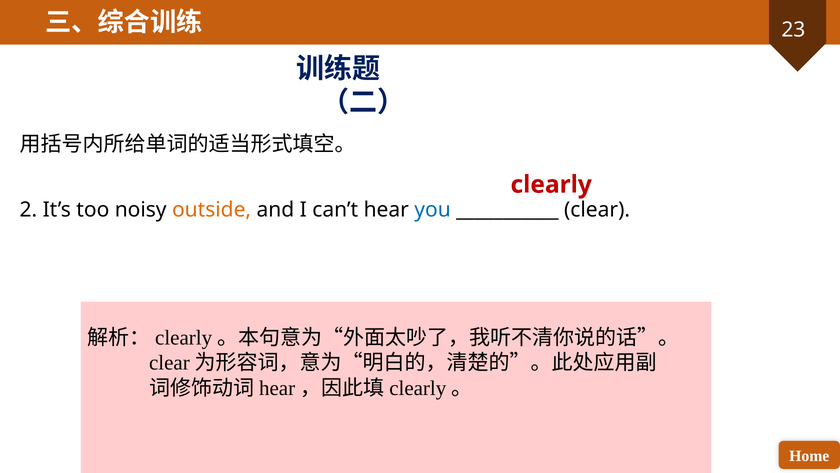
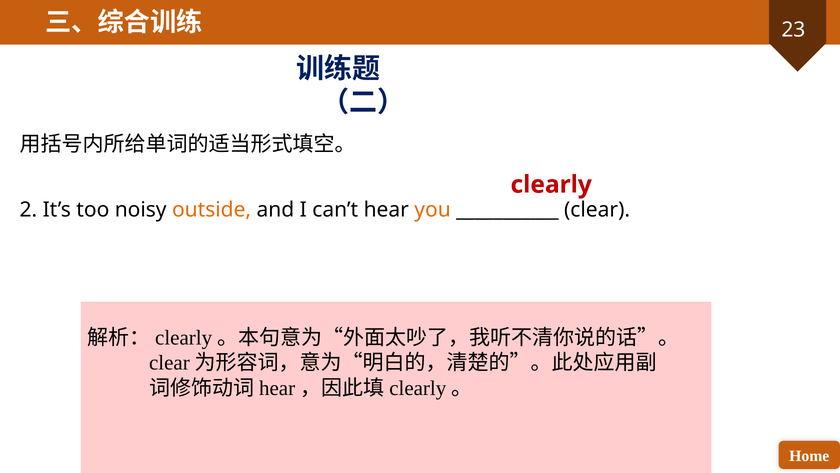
you colour: blue -> orange
